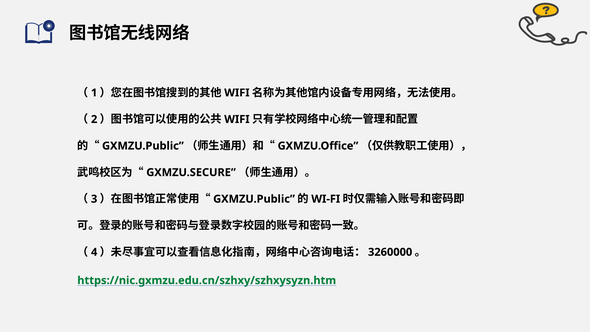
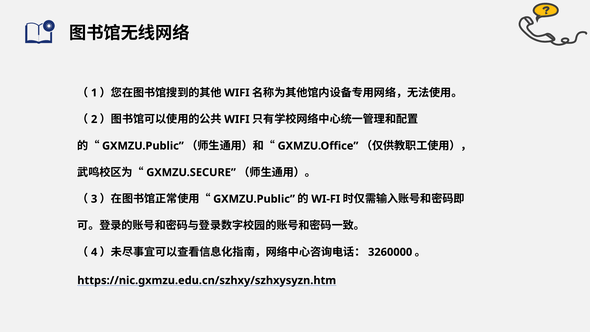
https://nic.gxmzu.edu.cn/szhxy/szhxysyzn.htm colour: green -> black
